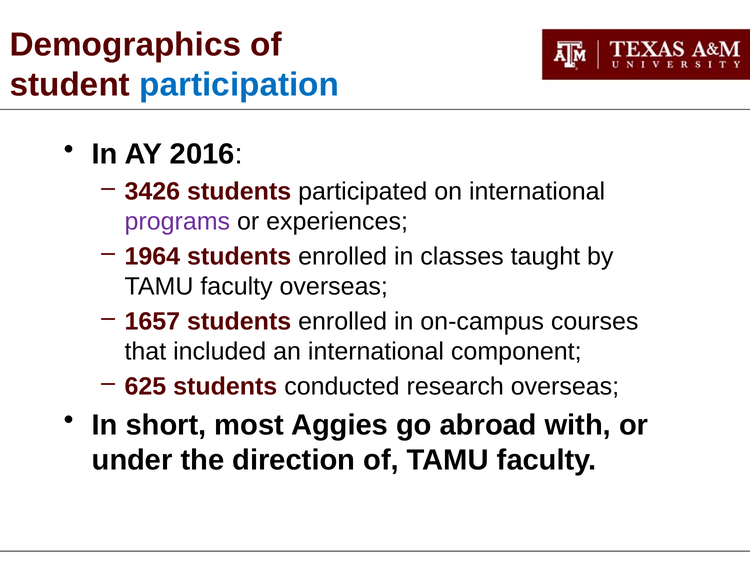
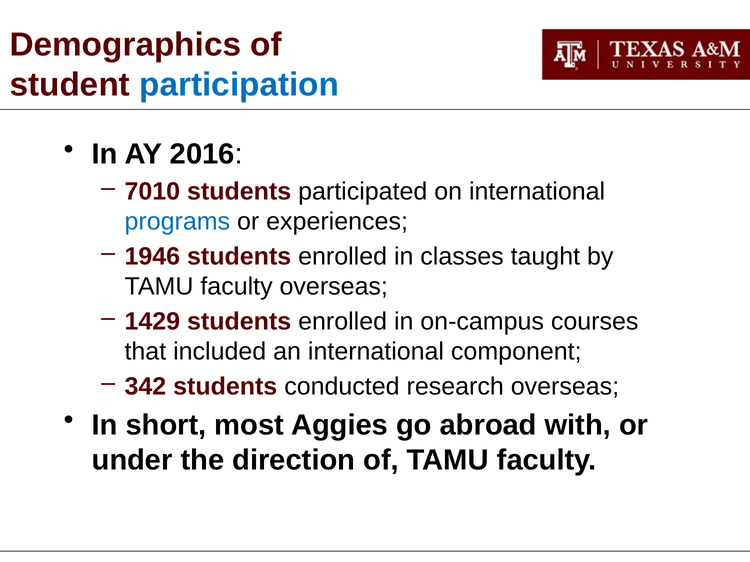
3426: 3426 -> 7010
programs colour: purple -> blue
1964: 1964 -> 1946
1657: 1657 -> 1429
625: 625 -> 342
